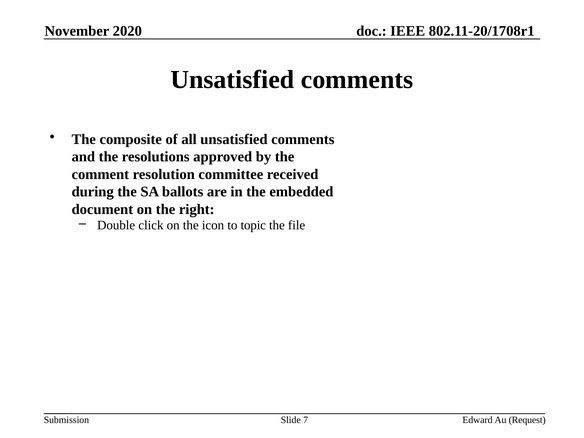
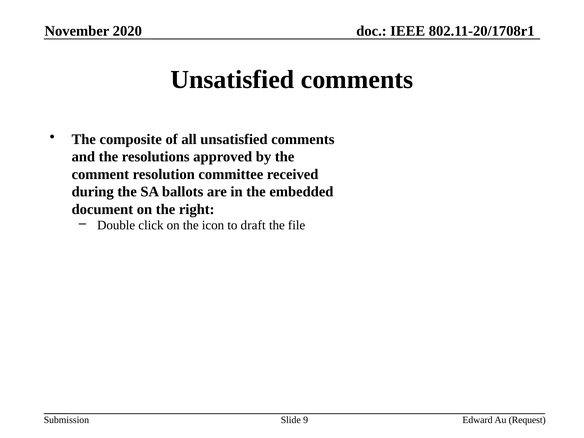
topic: topic -> draft
7: 7 -> 9
